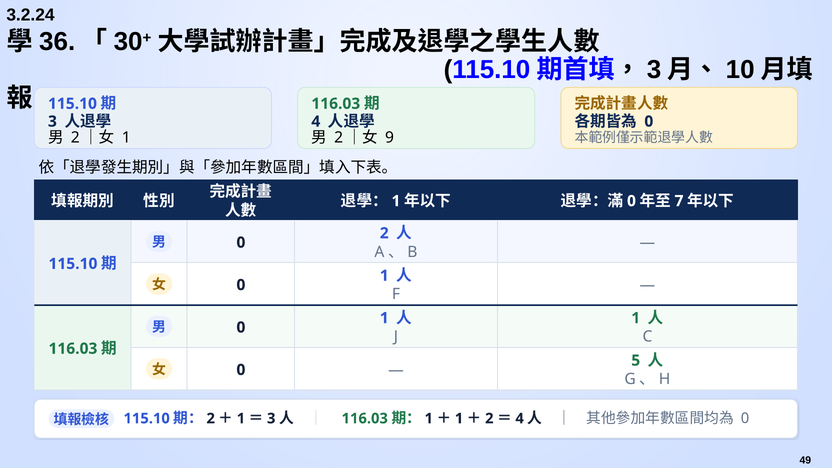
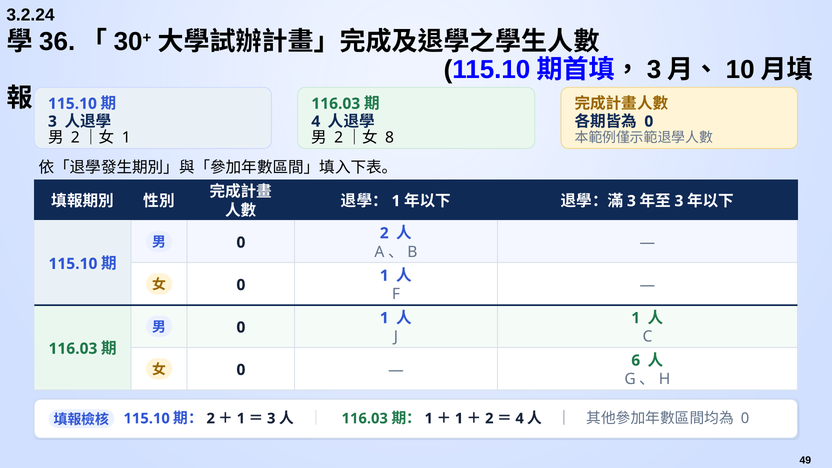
9: 9 -> 8
0 at (631, 201): 0 -> 3
7 at (679, 201): 7 -> 3
5: 5 -> 6
